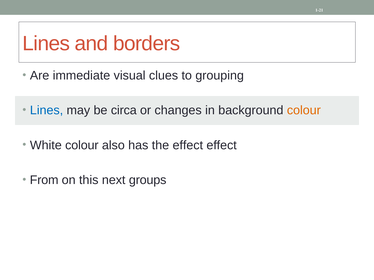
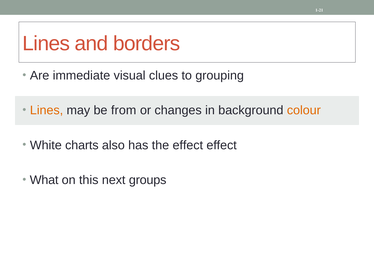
Lines at (47, 111) colour: blue -> orange
circa: circa -> from
White colour: colour -> charts
From: From -> What
